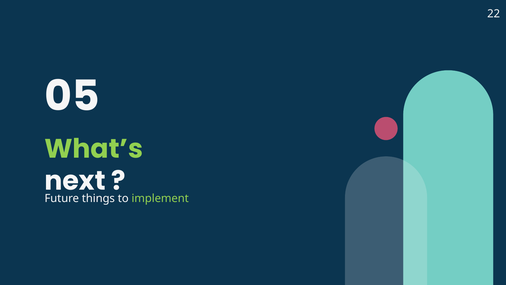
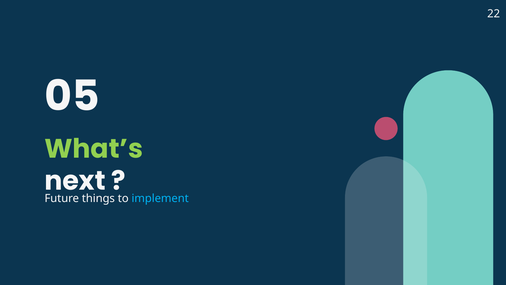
implement colour: light green -> light blue
